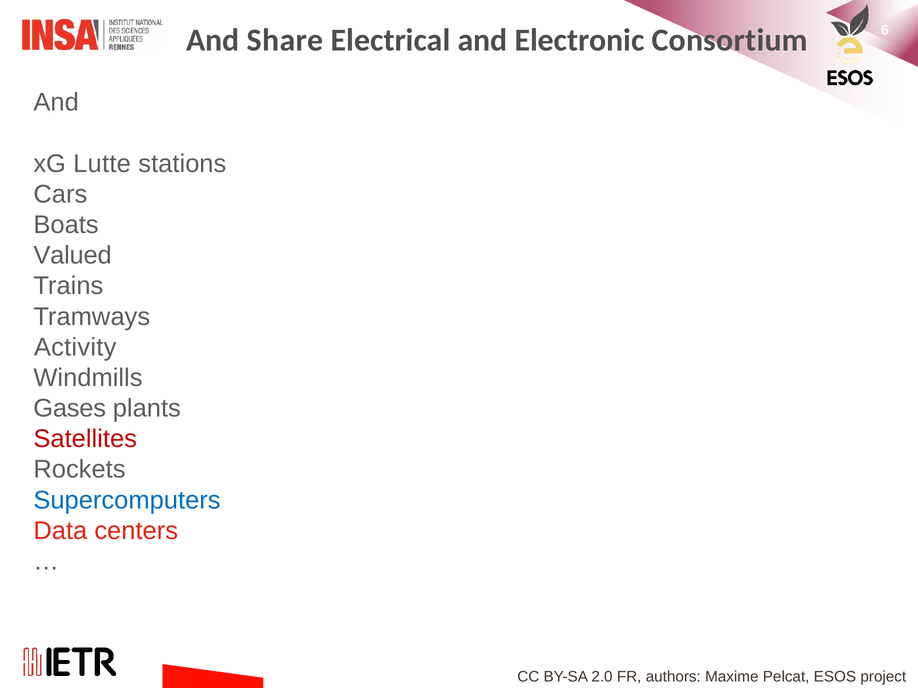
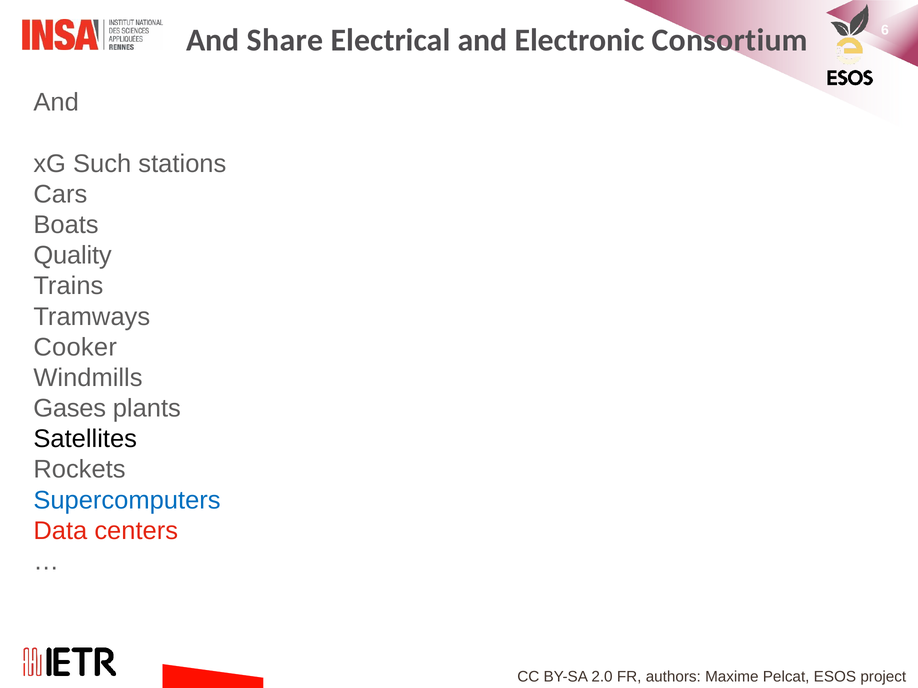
Lutte: Lutte -> Such
Valued: Valued -> Quality
Activity: Activity -> Cooker
Satellites colour: red -> black
